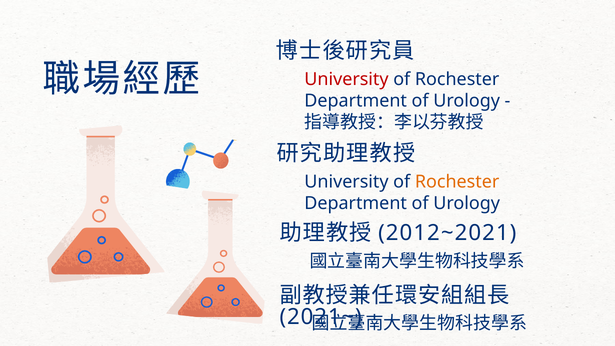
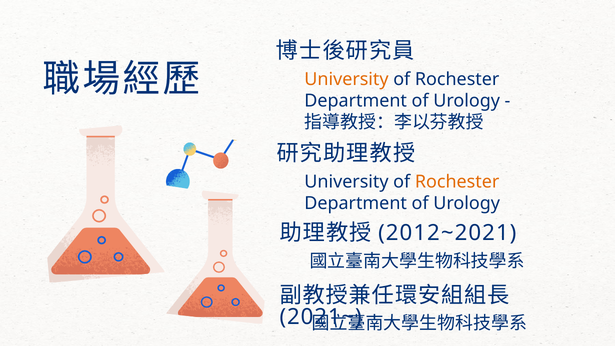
University at (346, 80) colour: red -> orange
